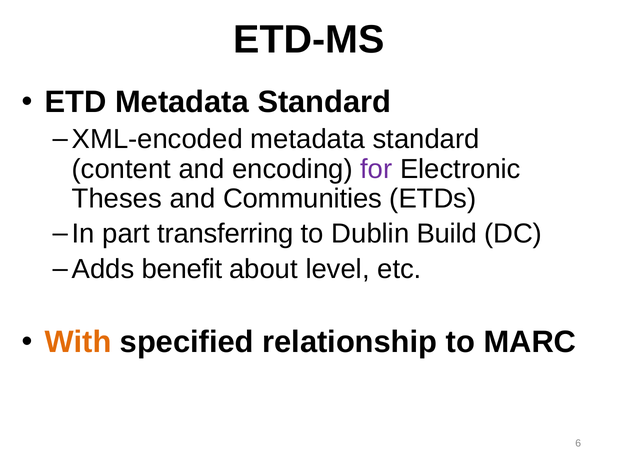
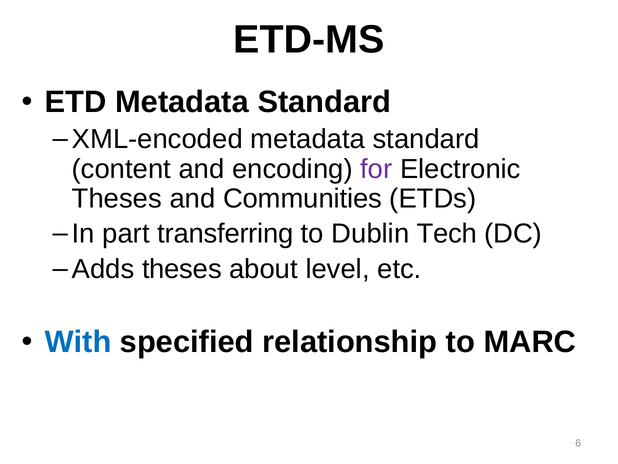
Build: Build -> Tech
Adds benefit: benefit -> theses
With colour: orange -> blue
